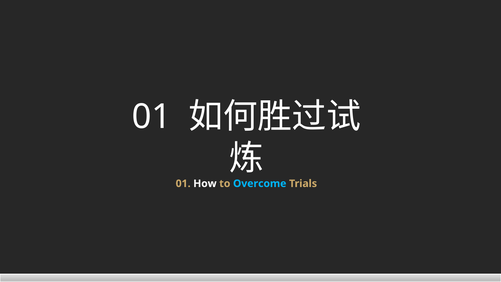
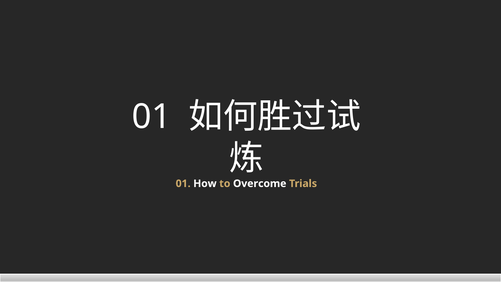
Overcome colour: light blue -> white
